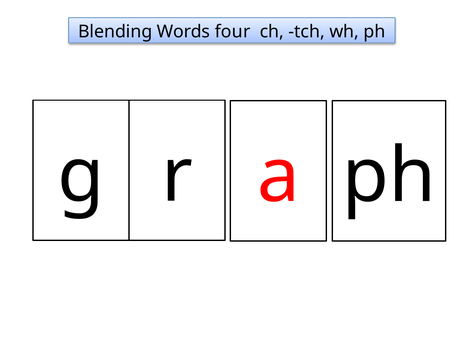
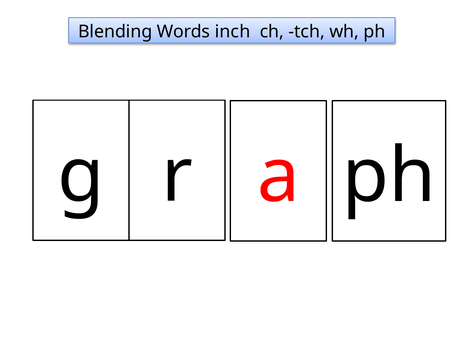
four: four -> inch
